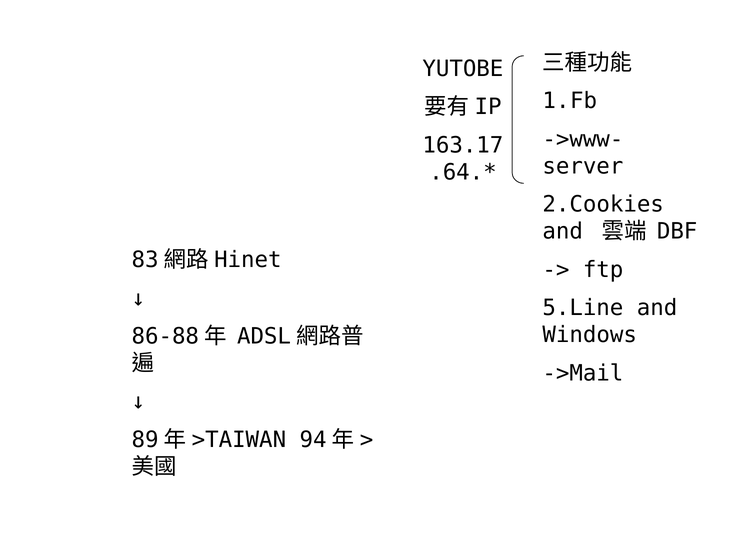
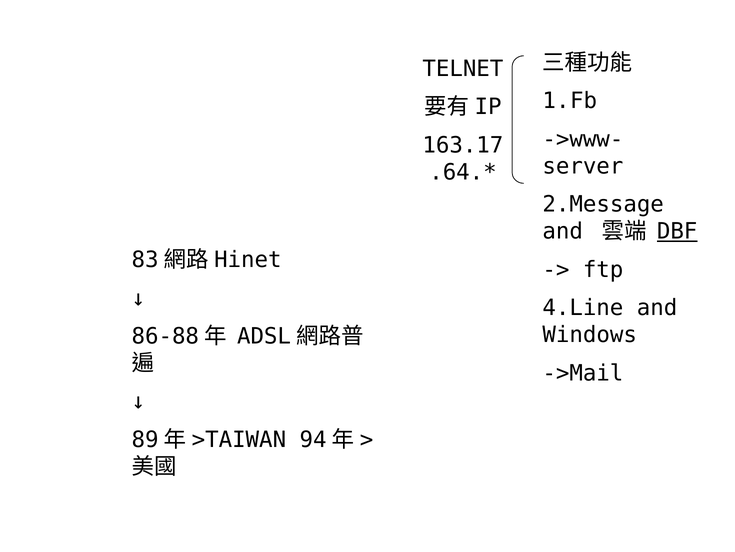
YUTOBE: YUTOBE -> TELNET
2.Cookies: 2.Cookies -> 2.Message
DBF underline: none -> present
5.Line: 5.Line -> 4.Line
